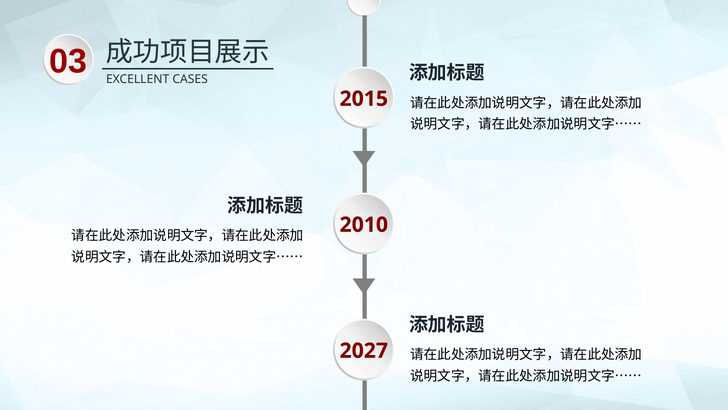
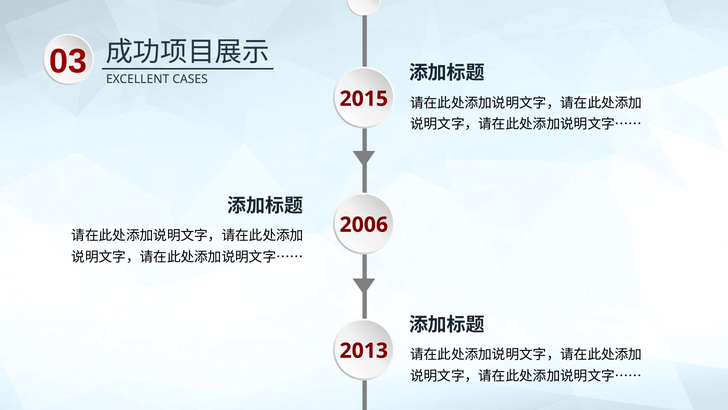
2010: 2010 -> 2006
2027: 2027 -> 2013
